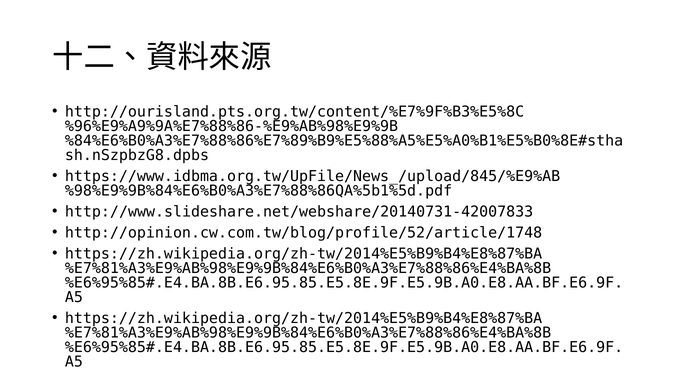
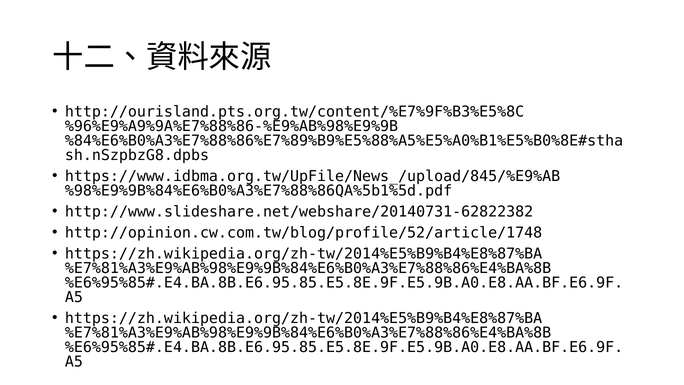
http://www.slideshare.net/webshare/20140731-42007833: http://www.slideshare.net/webshare/20140731-42007833 -> http://www.slideshare.net/webshare/20140731-62822382
